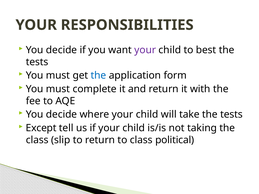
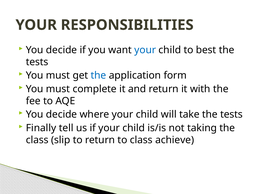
your at (145, 50) colour: purple -> blue
Except: Except -> Finally
political: political -> achieve
